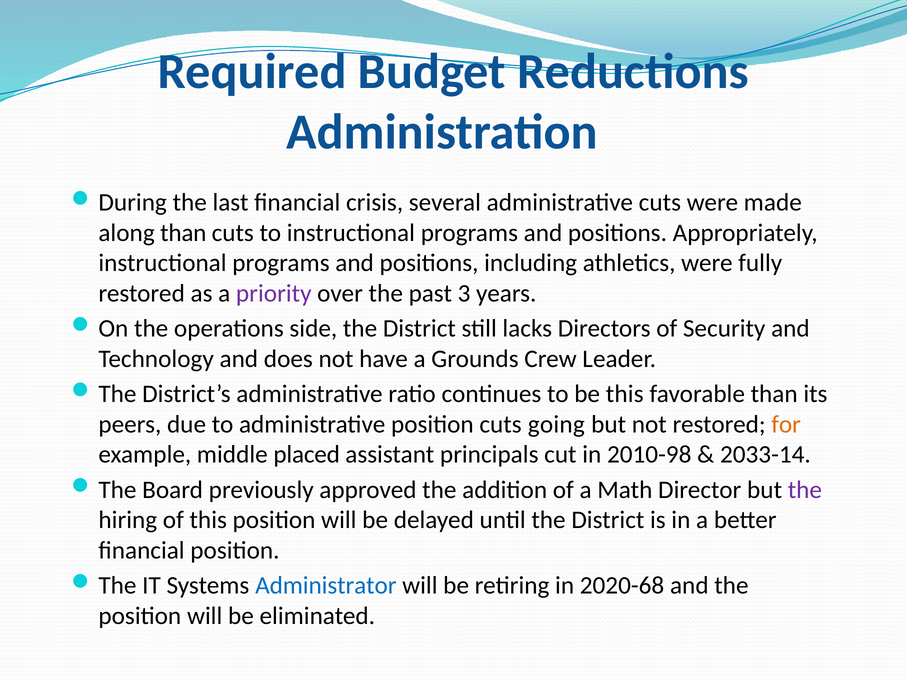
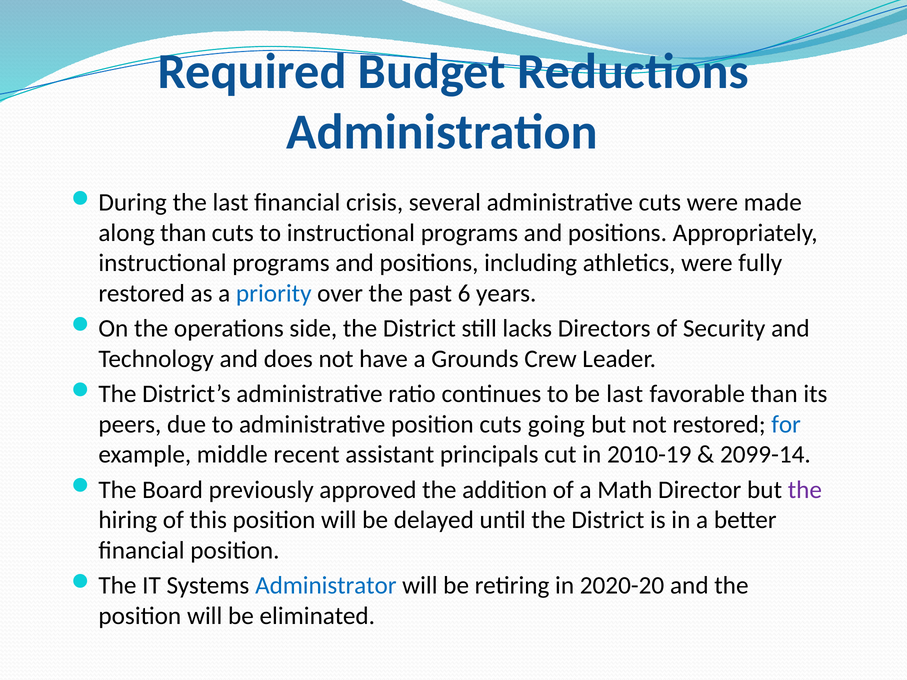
priority colour: purple -> blue
3: 3 -> 6
be this: this -> last
for colour: orange -> blue
placed: placed -> recent
2010-98: 2010-98 -> 2010-19
2033-14: 2033-14 -> 2099-14
2020-68: 2020-68 -> 2020-20
